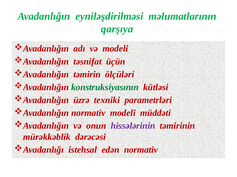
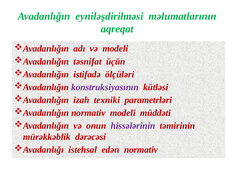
qarşıya: qarşıya -> aqreqat
təmirin: təmirin -> istifadə
konstruksiyasının colour: green -> purple
üzrə: üzrə -> izah
